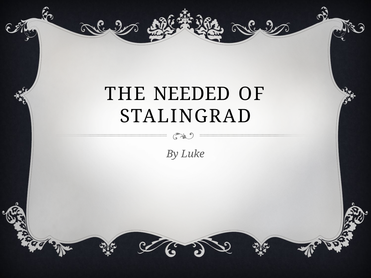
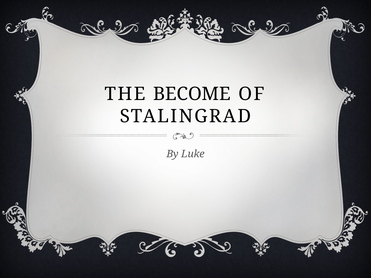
NEEDED: NEEDED -> BECOME
